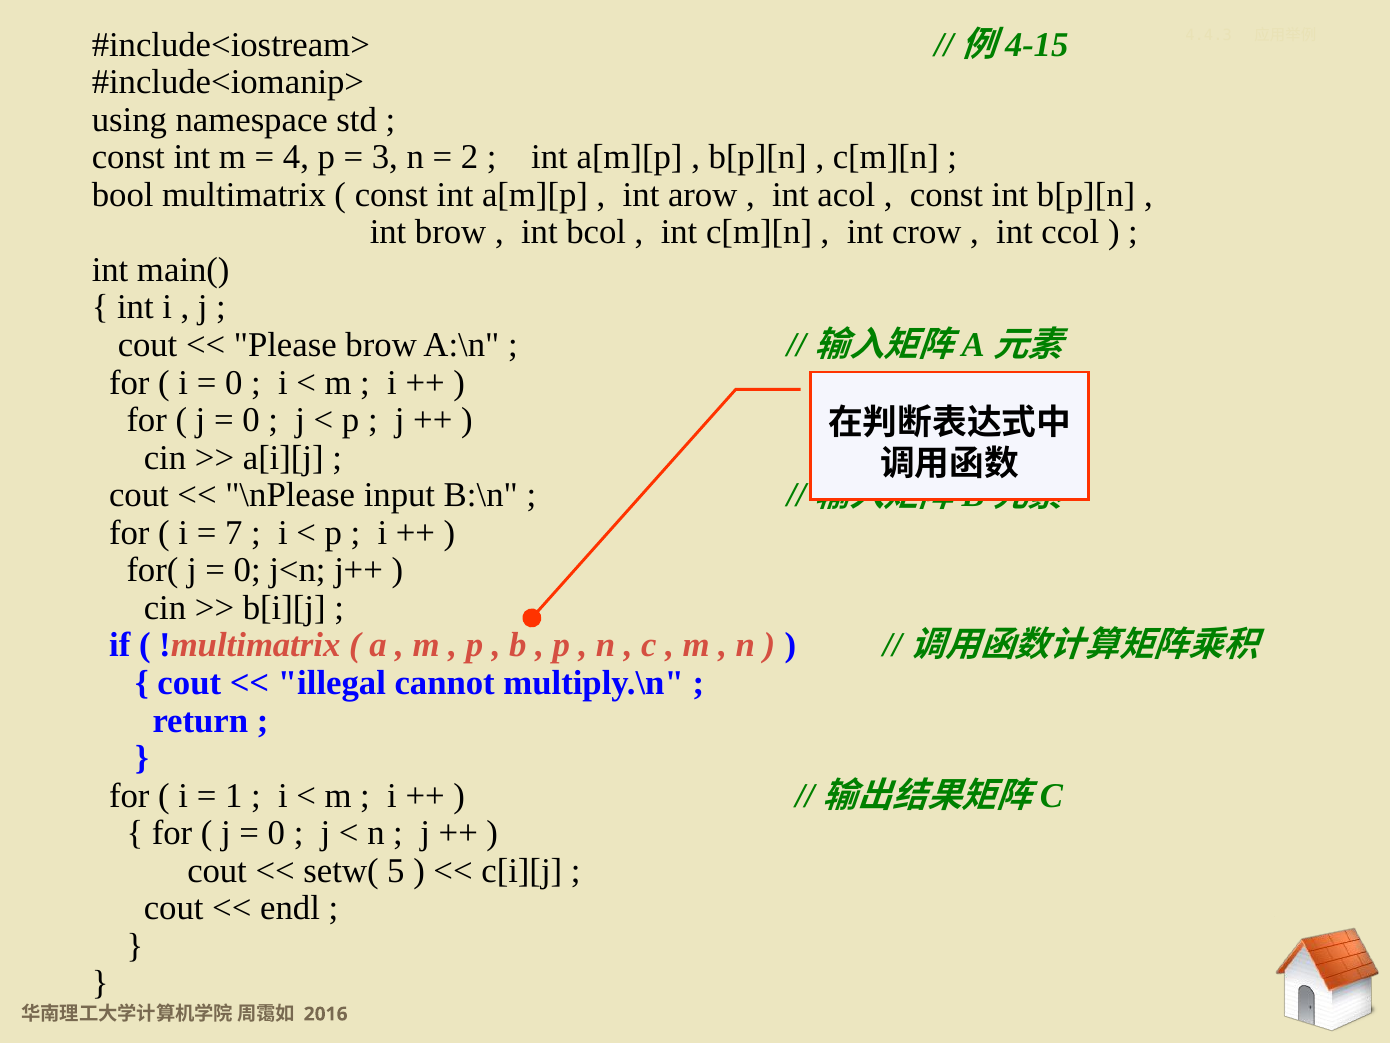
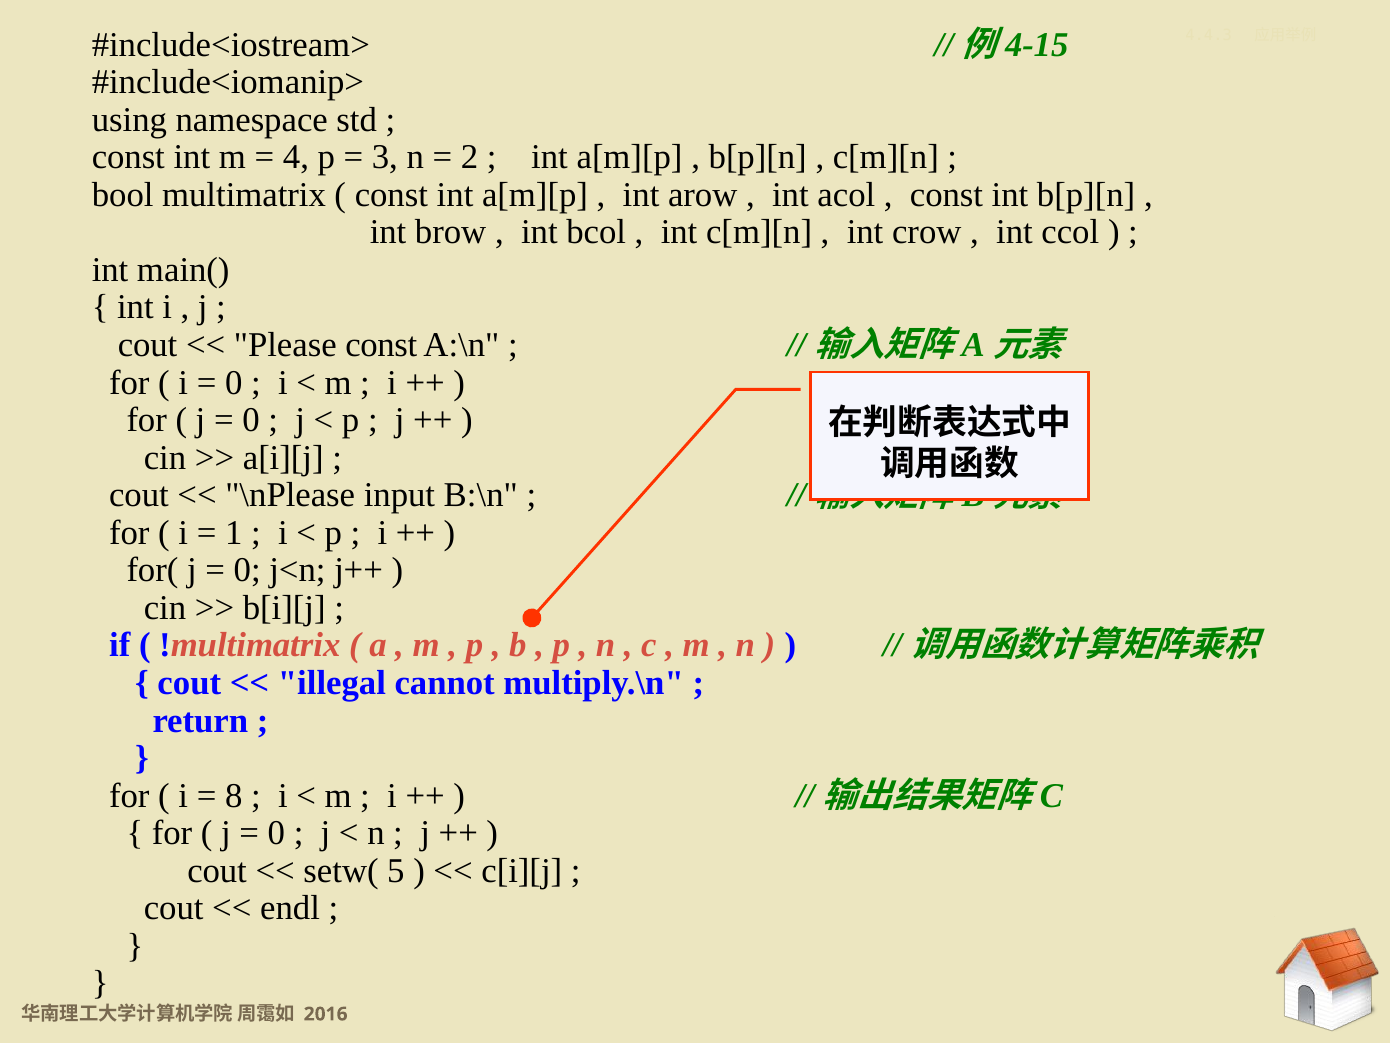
Please brow: brow -> const
7: 7 -> 1
1: 1 -> 8
